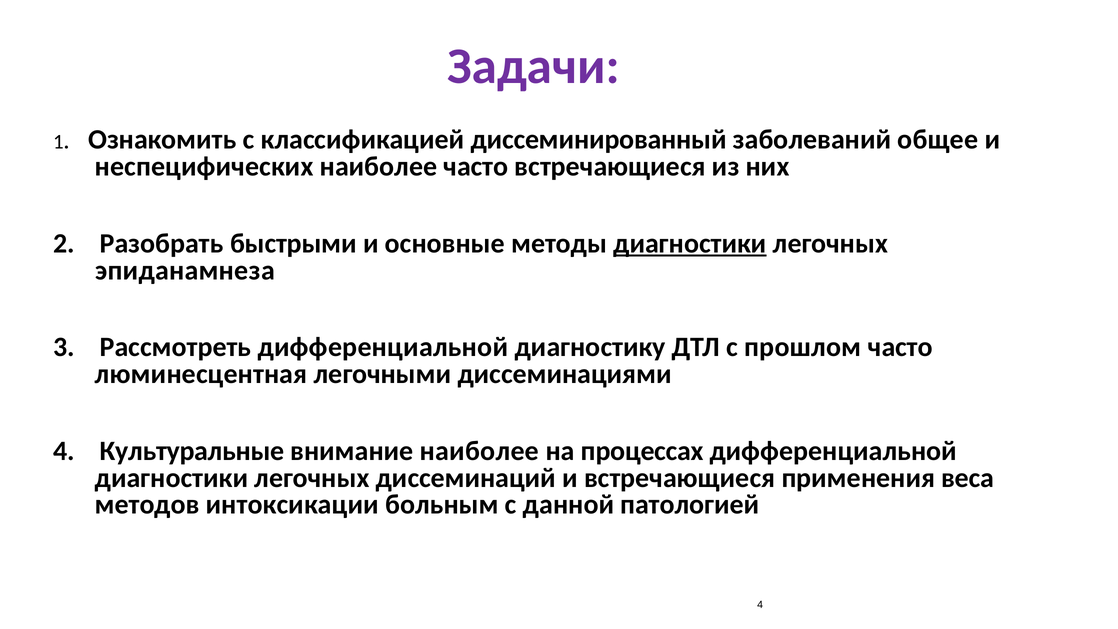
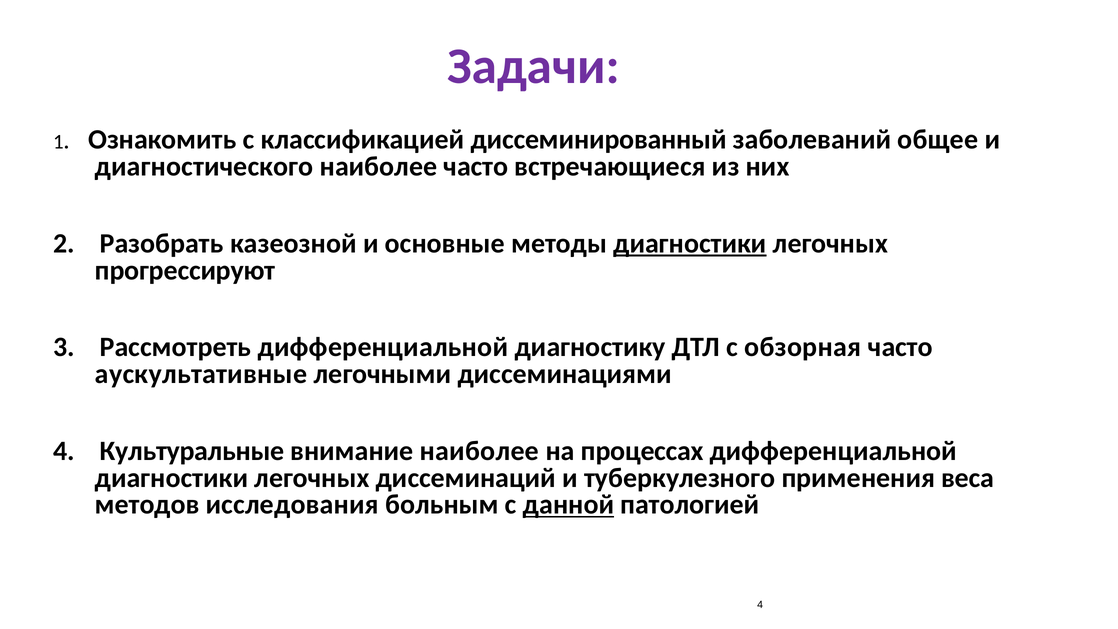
неспецифических: неспецифических -> диагностического
быстрыми: быстрыми -> казеозной
эпиданамнеза: эпиданамнеза -> прогрессируют
прошлом: прошлом -> обзорная
люминесцентная: люминесцентная -> аускультативные
и встречающиеся: встречающиеся -> туберкулезного
интоксикации: интоксикации -> исследования
данной underline: none -> present
